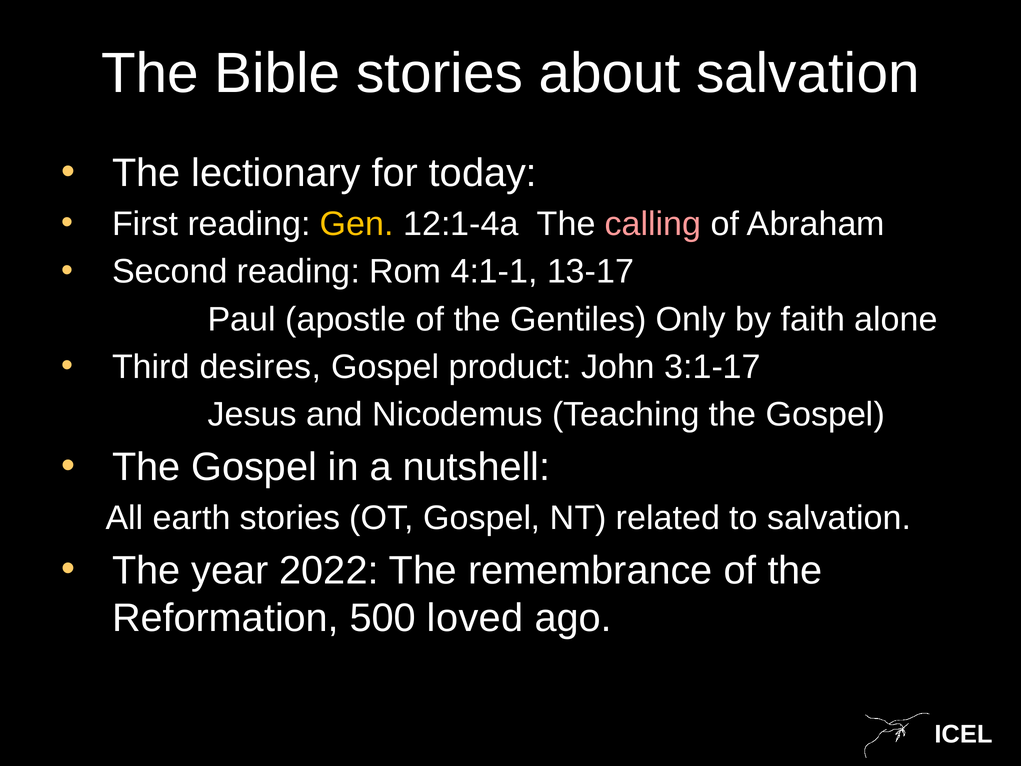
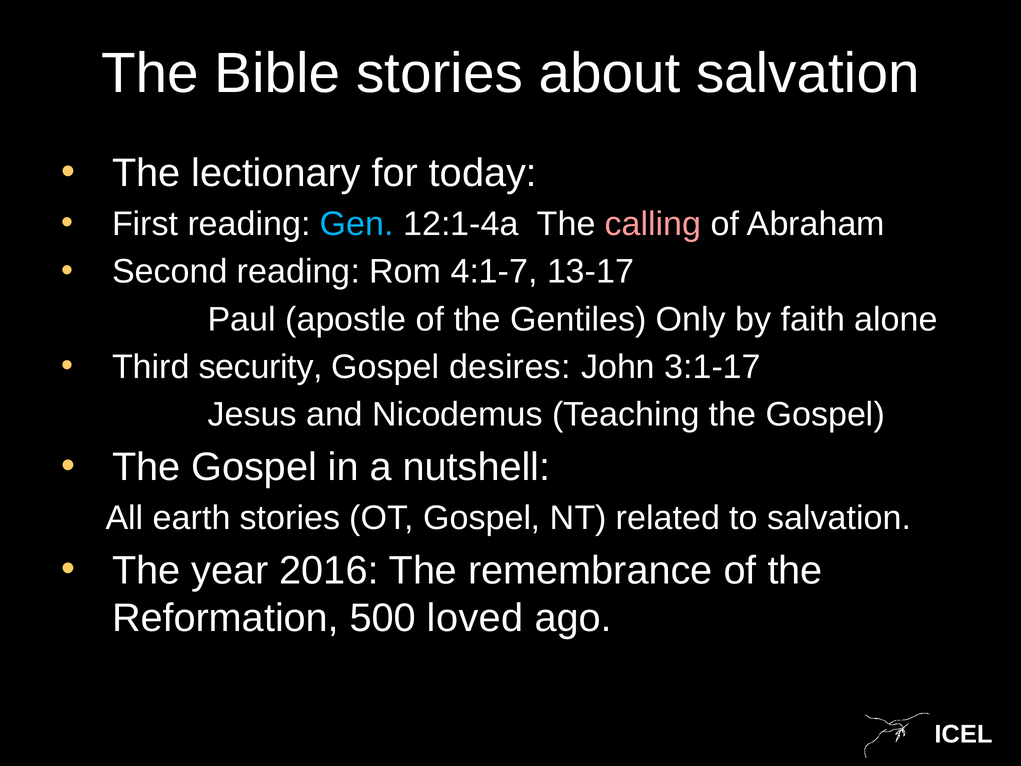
Gen colour: yellow -> light blue
4:1-1: 4:1-1 -> 4:1-7
desires: desires -> security
product: product -> desires
2022: 2022 -> 2016
